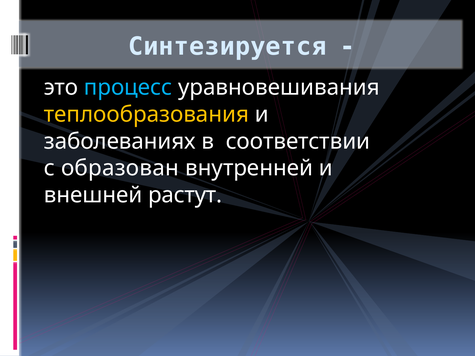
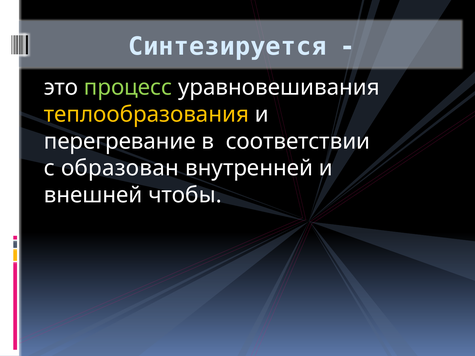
процесс colour: light blue -> light green
заболеваниях: заболеваниях -> перегревание
растут: растут -> чтобы
